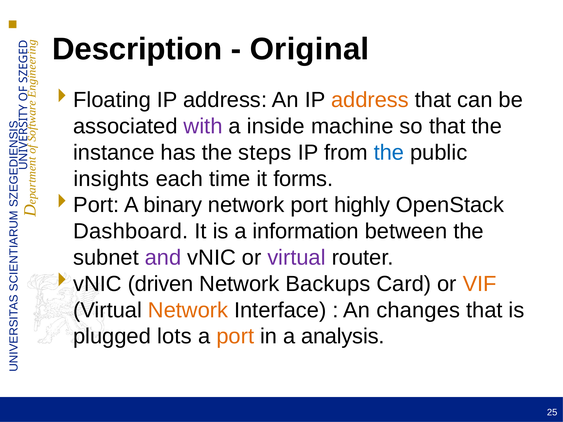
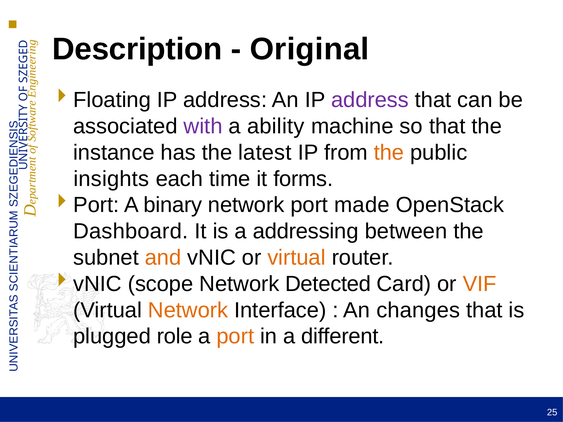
address at (370, 100) colour: orange -> purple
inside: inside -> ability
steps: steps -> latest
the at (389, 153) colour: blue -> orange
highly: highly -> made
information: information -> addressing
and colour: purple -> orange
virtual at (297, 258) colour: purple -> orange
driven: driven -> scope
Backups: Backups -> Detected
lots: lots -> role
analysis: analysis -> different
